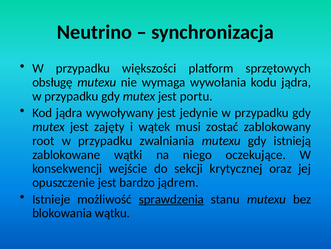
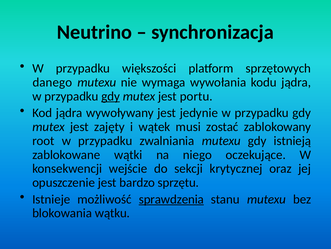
obsługę: obsługę -> danego
gdy at (111, 96) underline: none -> present
jądrem: jądrem -> sprzętu
